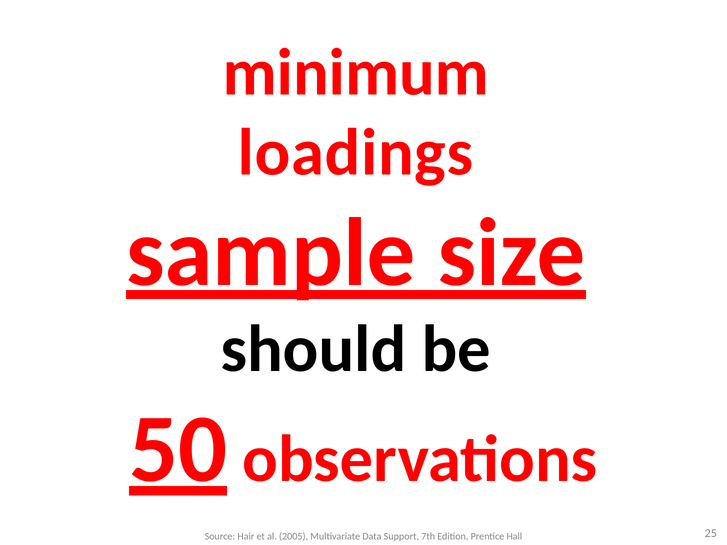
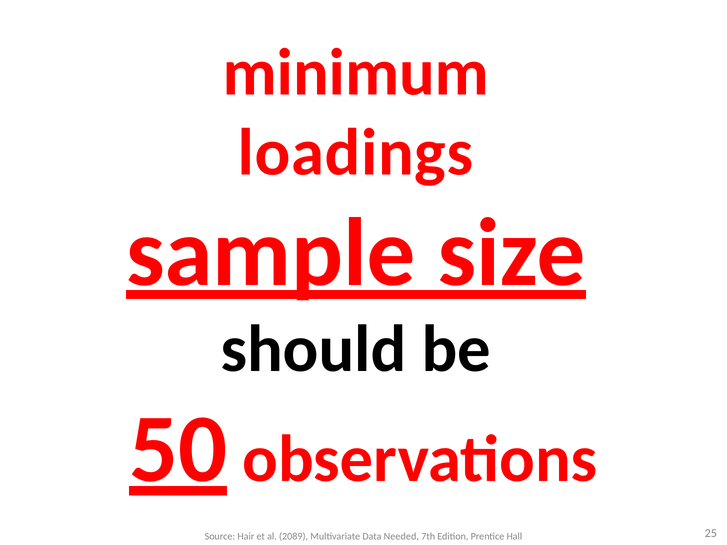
2005: 2005 -> 2089
Support: Support -> Needed
